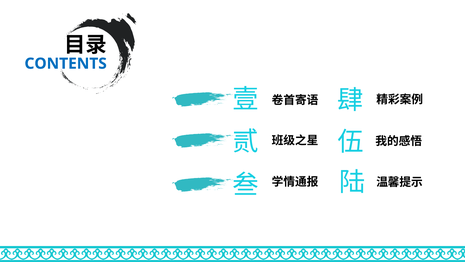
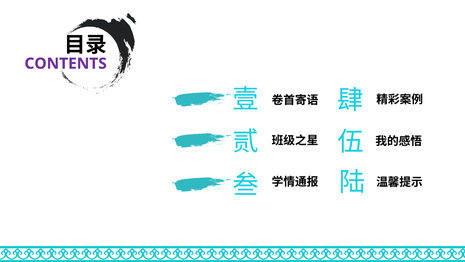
CONTENTS colour: blue -> purple
